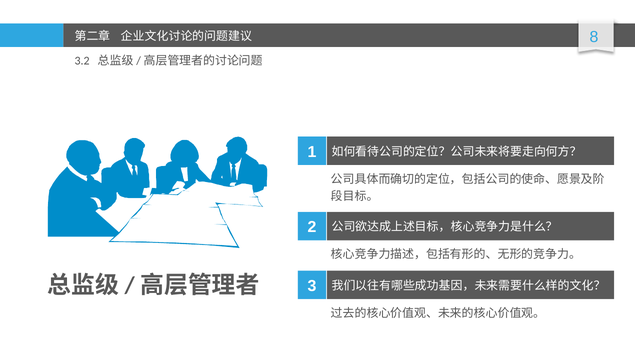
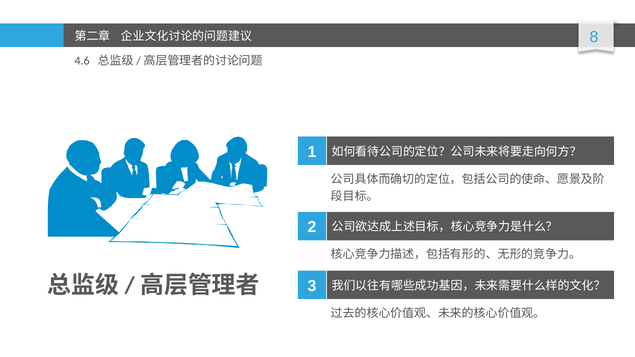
3.2: 3.2 -> 4.6
